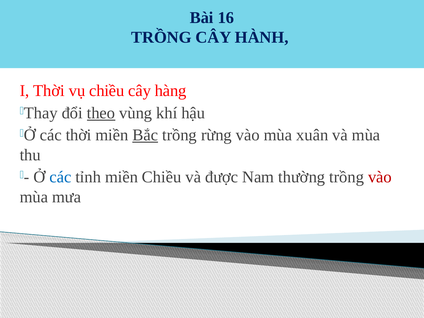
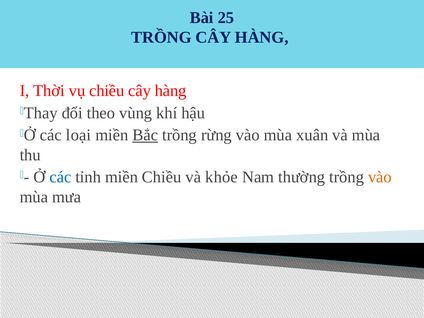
16: 16 -> 25
TRỒNG CÂY HÀNH: HÀNH -> HÀNG
theo underline: present -> none
các thời: thời -> loại
được: được -> khỏe
vào at (380, 177) colour: red -> orange
